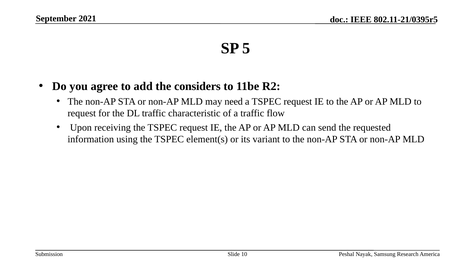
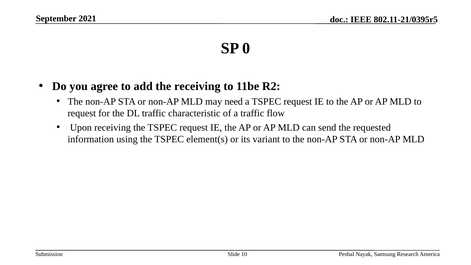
5: 5 -> 0
the considers: considers -> receiving
